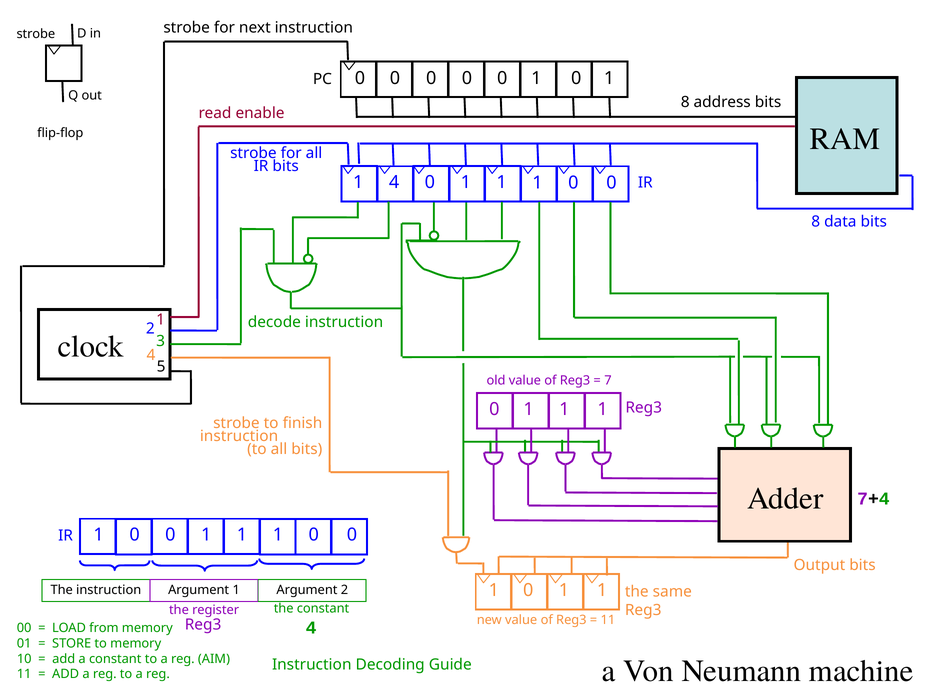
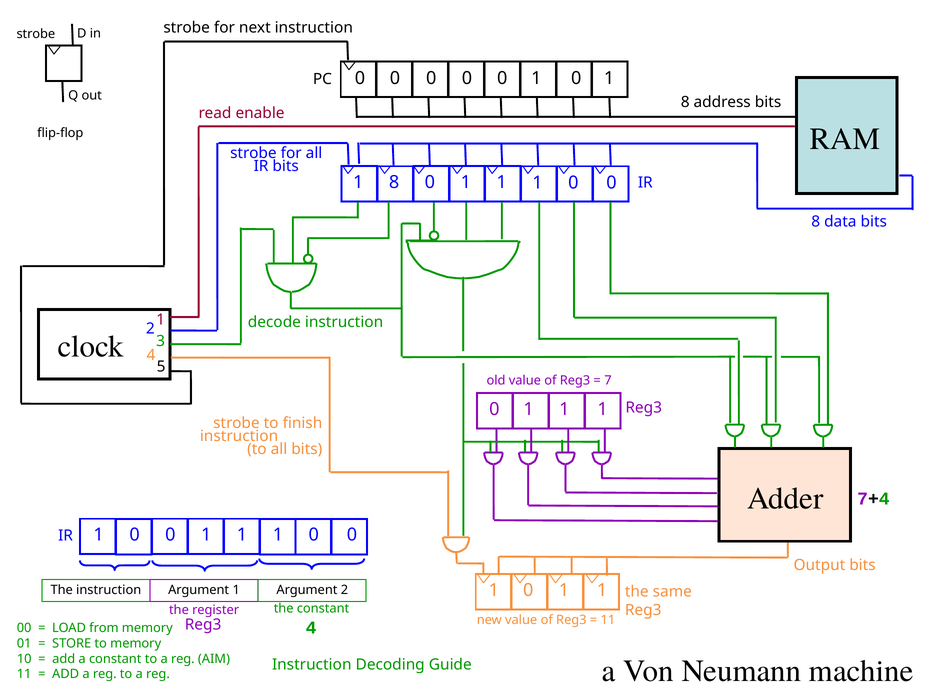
4 at (394, 182): 4 -> 8
